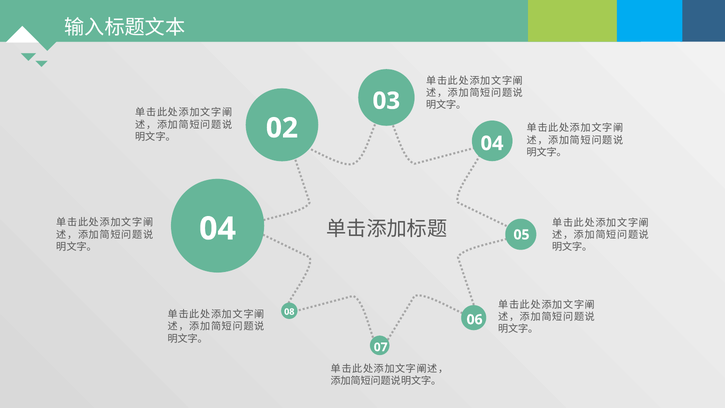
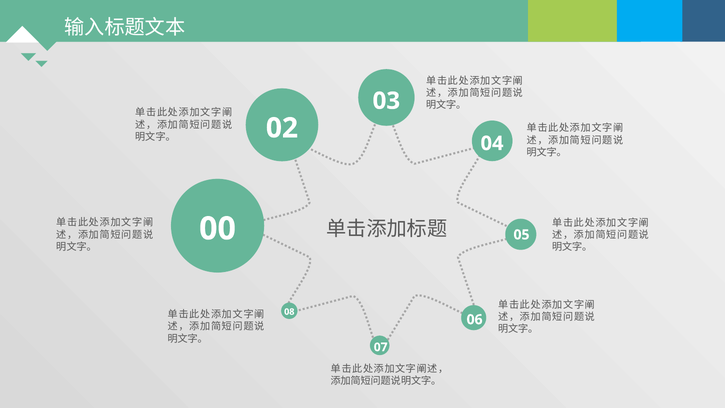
04 at (218, 229): 04 -> 00
